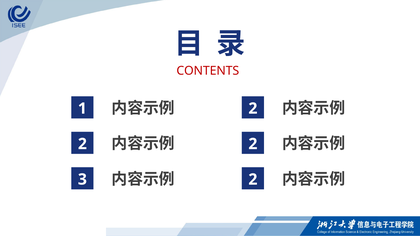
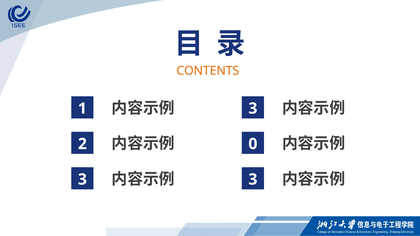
CONTENTS colour: red -> orange
2 at (253, 109): 2 -> 3
2 at (253, 144): 2 -> 0
2 at (253, 180): 2 -> 3
